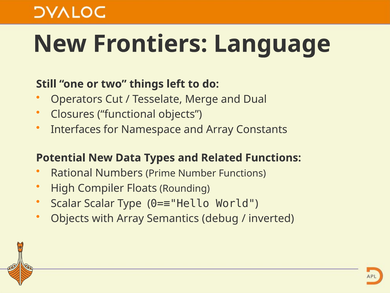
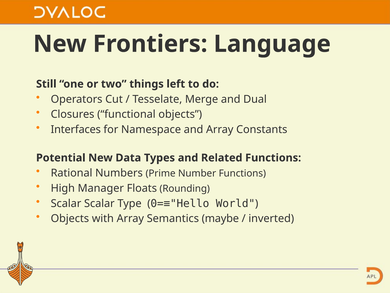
Compiler: Compiler -> Manager
debug: debug -> maybe
